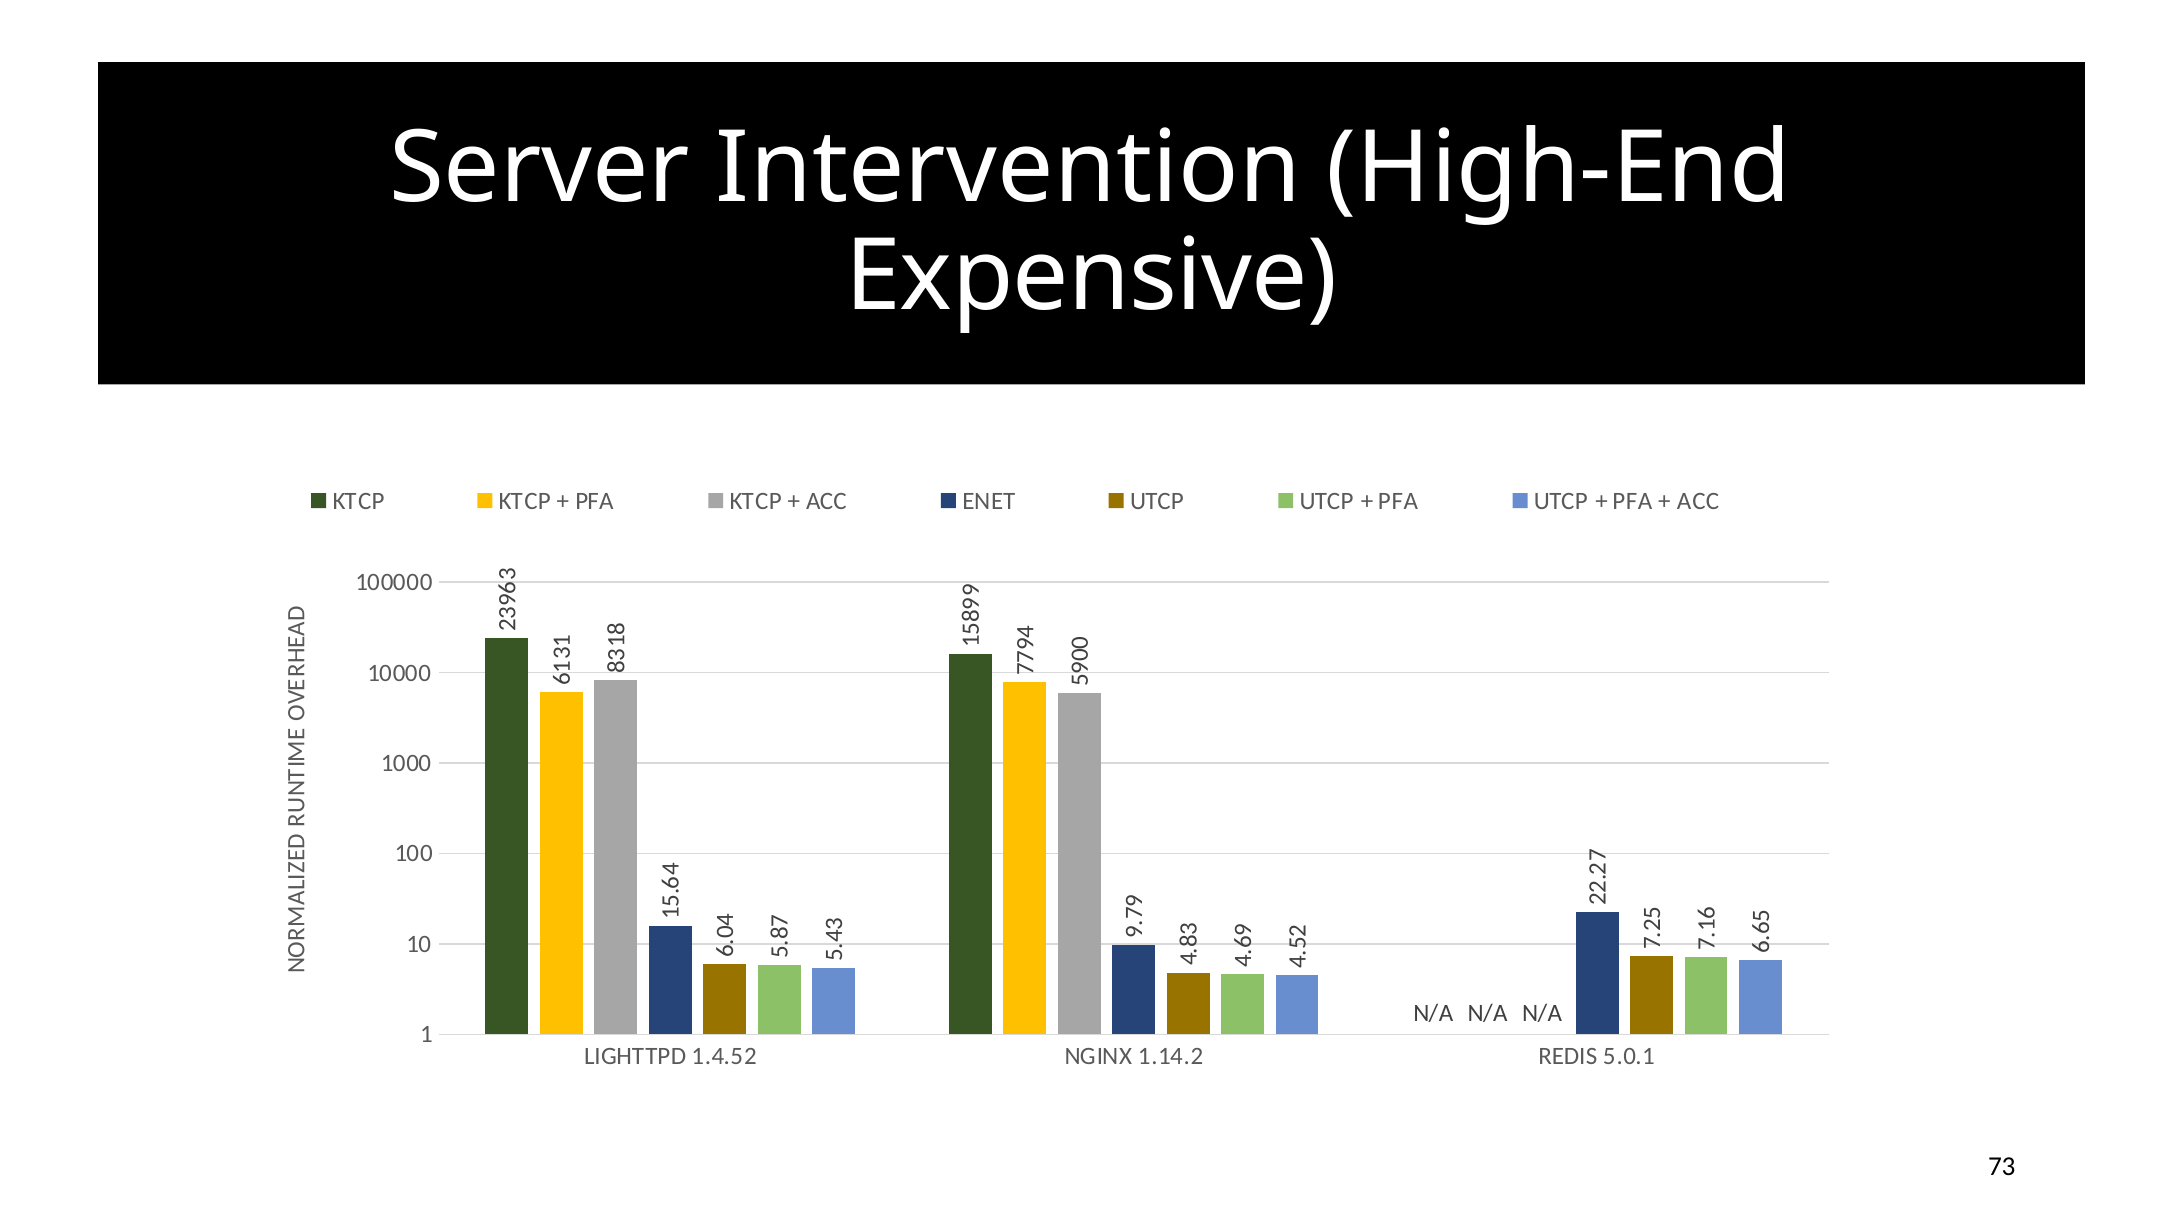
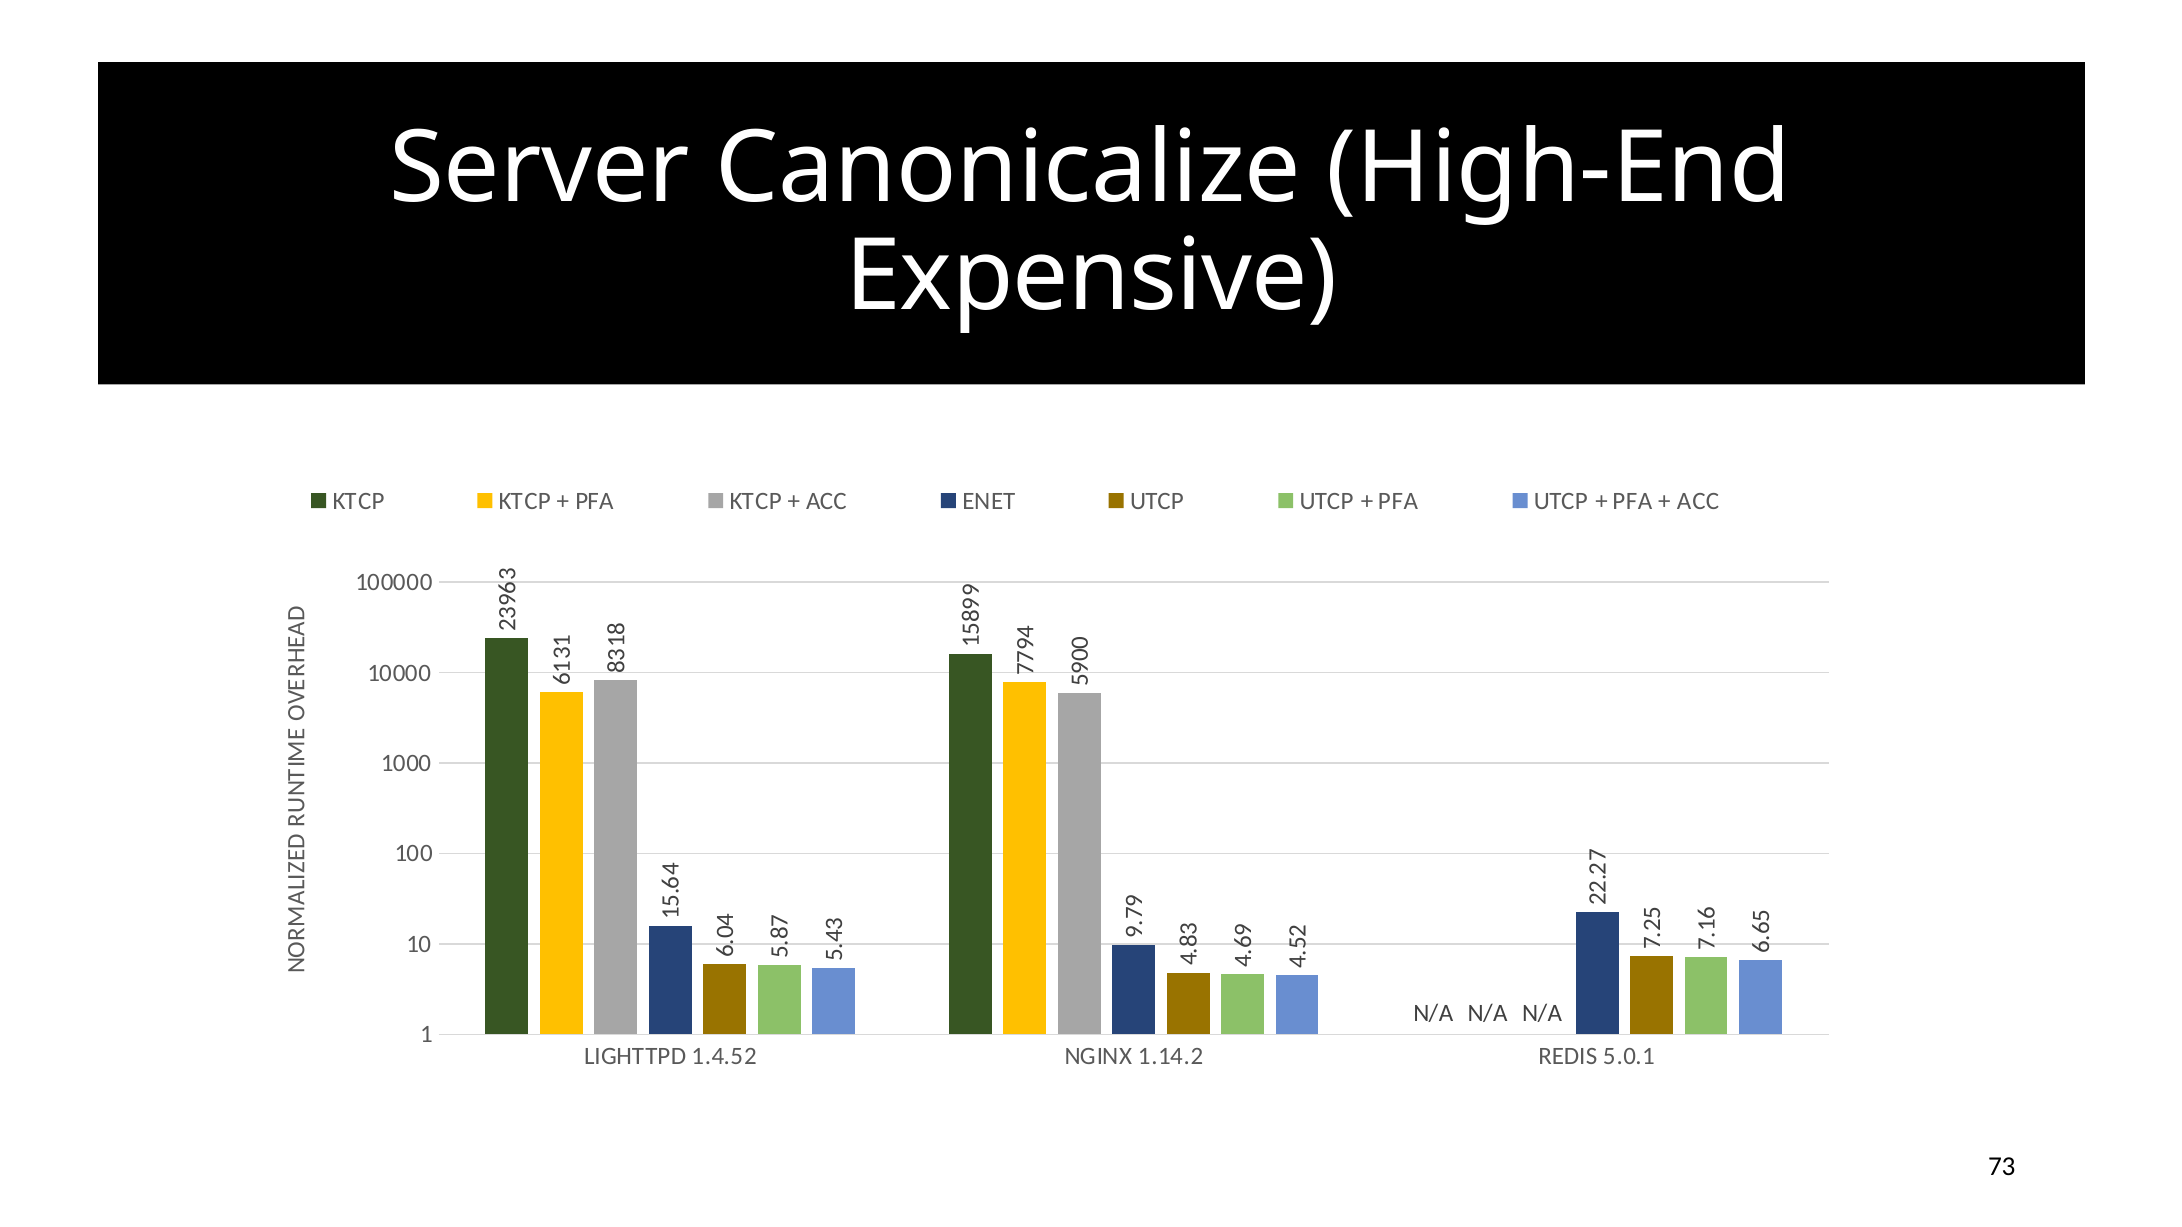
Intervention: Intervention -> Canonicalize
